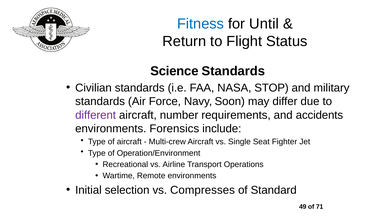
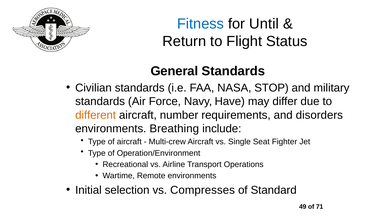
Science: Science -> General
Soon: Soon -> Have
different colour: purple -> orange
accidents: accidents -> disorders
Forensics: Forensics -> Breathing
